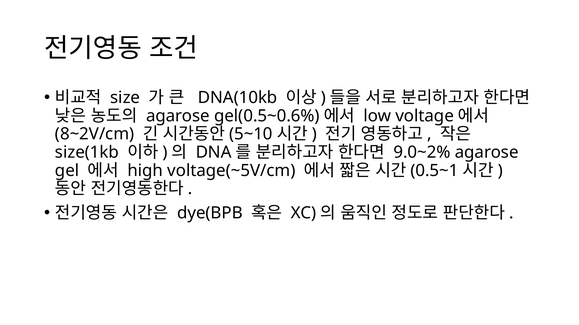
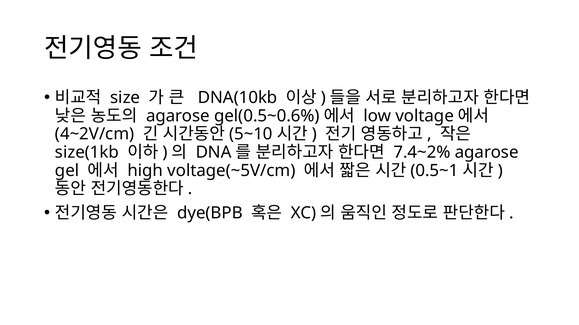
8~2V/cm: 8~2V/cm -> 4~2V/cm
9.0~2%: 9.0~2% -> 7.4~2%
